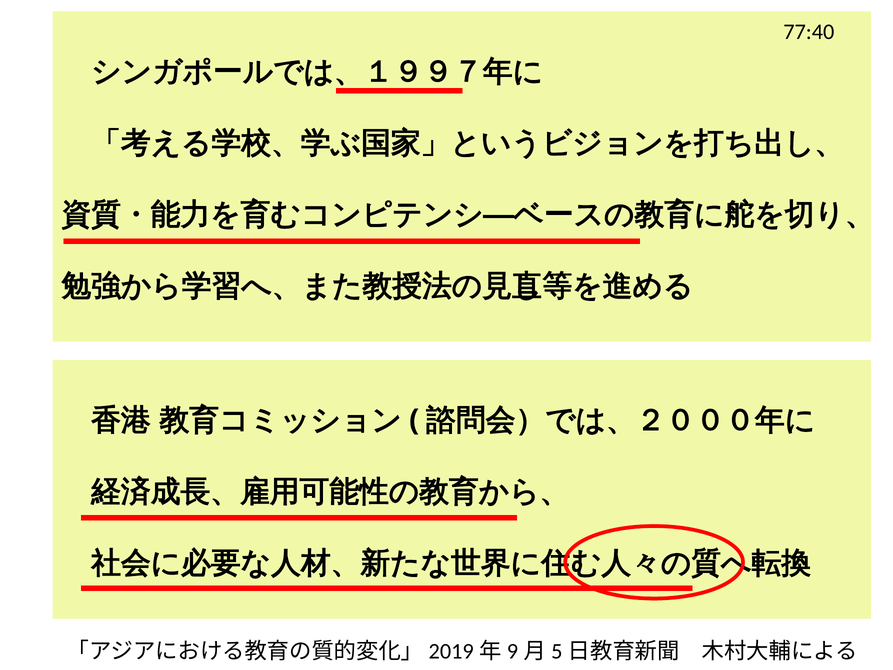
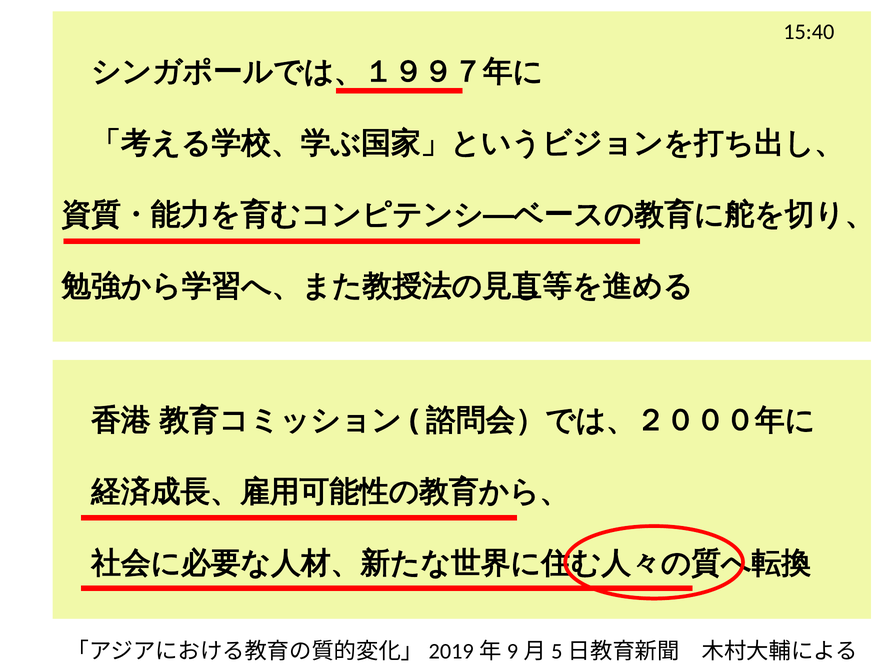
77:40: 77:40 -> 15:40
